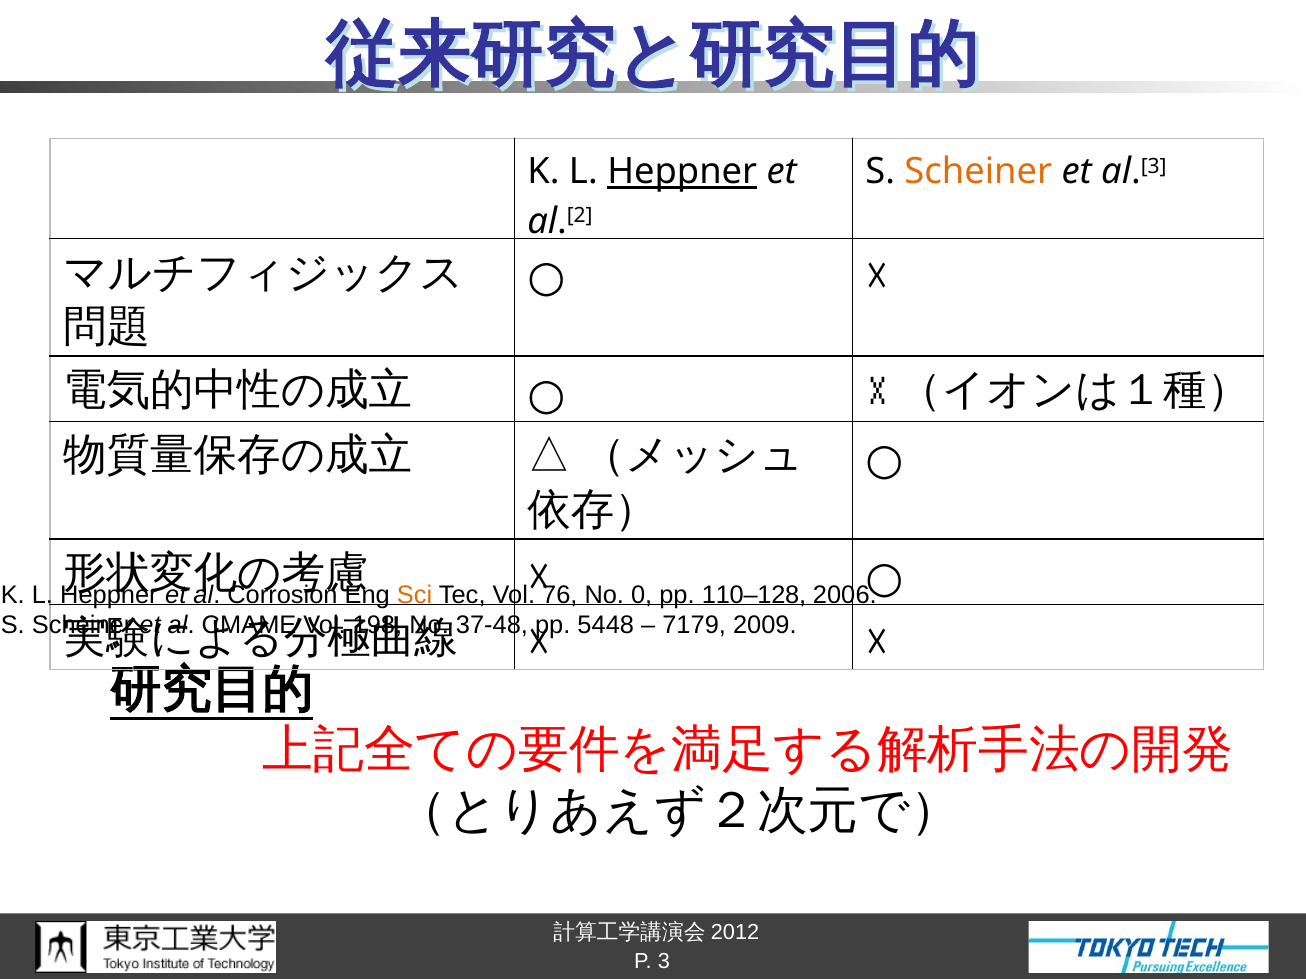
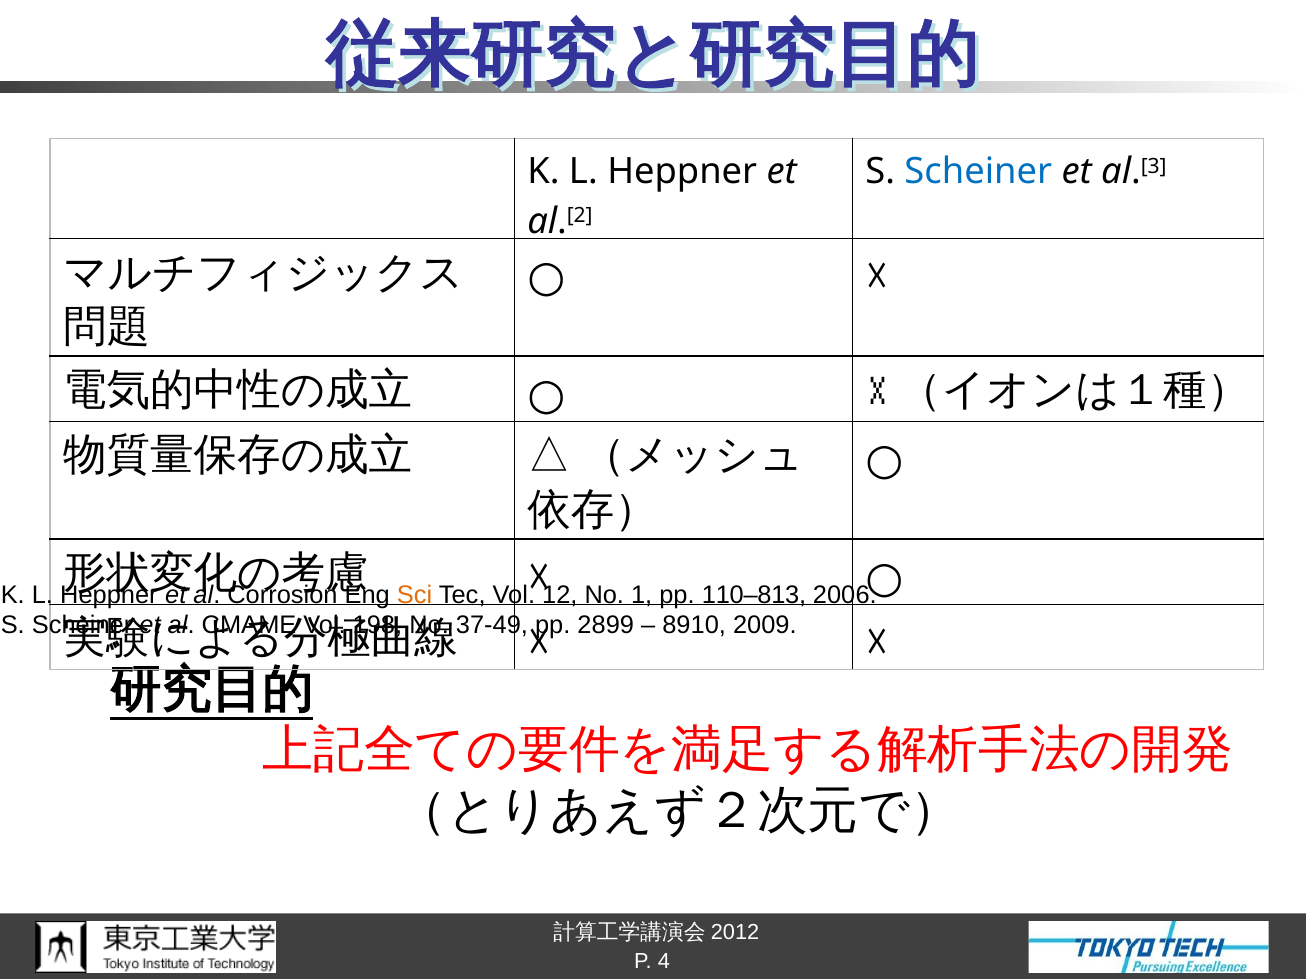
Heppner at (682, 172) underline: present -> none
Scheiner at (978, 172) colour: orange -> blue
76: 76 -> 12
0: 0 -> 1
110–128: 110–128 -> 110–813
37-48: 37-48 -> 37-49
5448: 5448 -> 2899
7179: 7179 -> 8910
P 3: 3 -> 4
